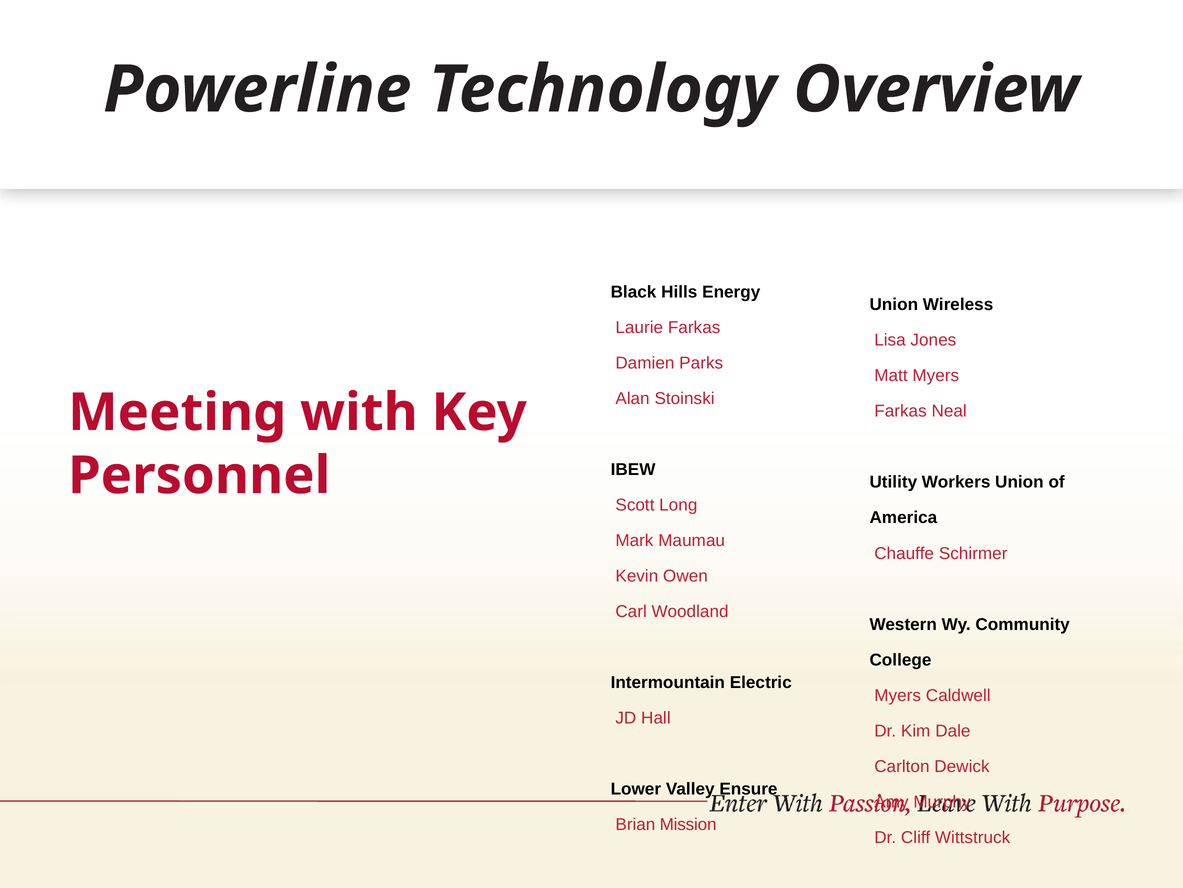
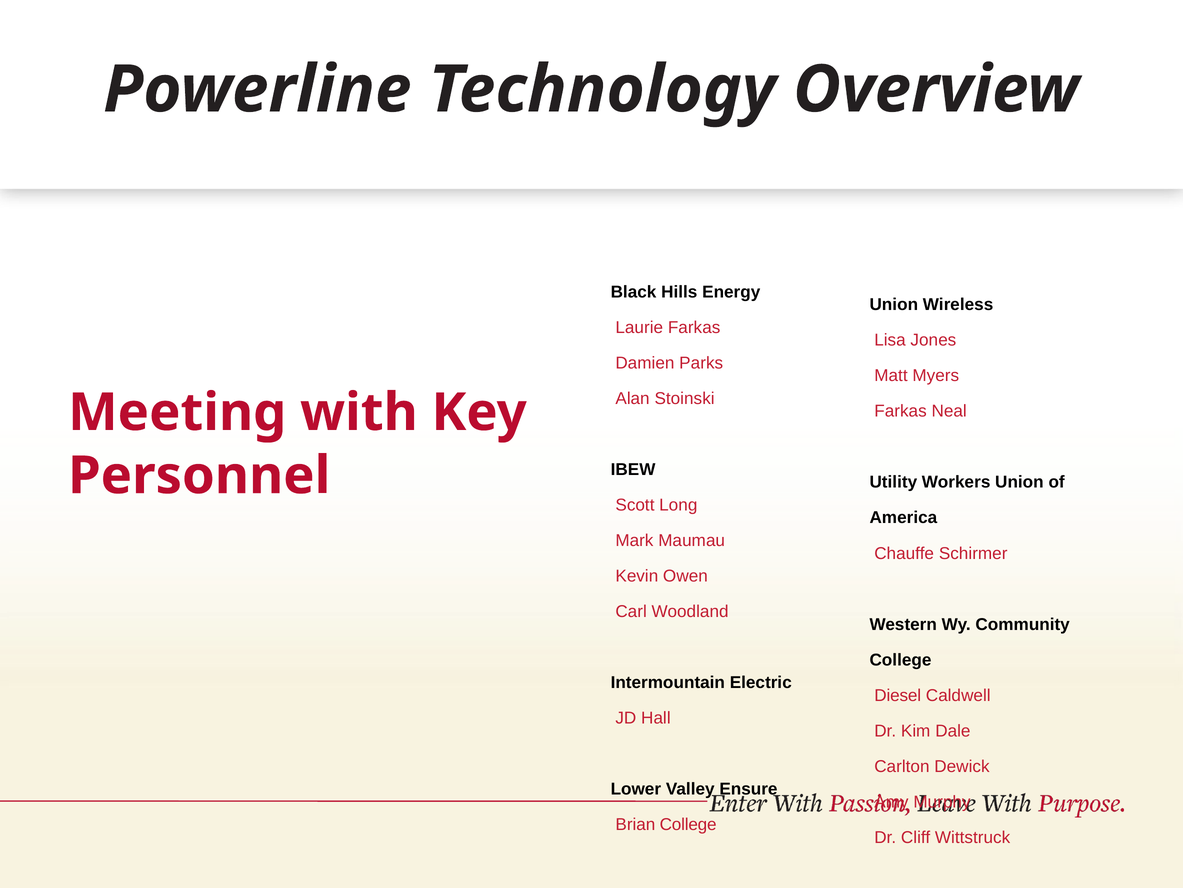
Myers at (898, 695): Myers -> Diesel
Brian Mission: Mission -> College
